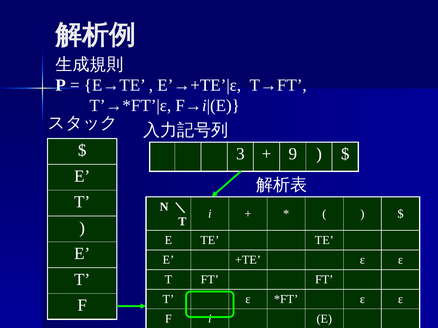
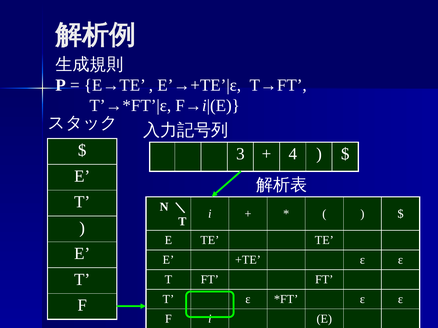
9: 9 -> 4
